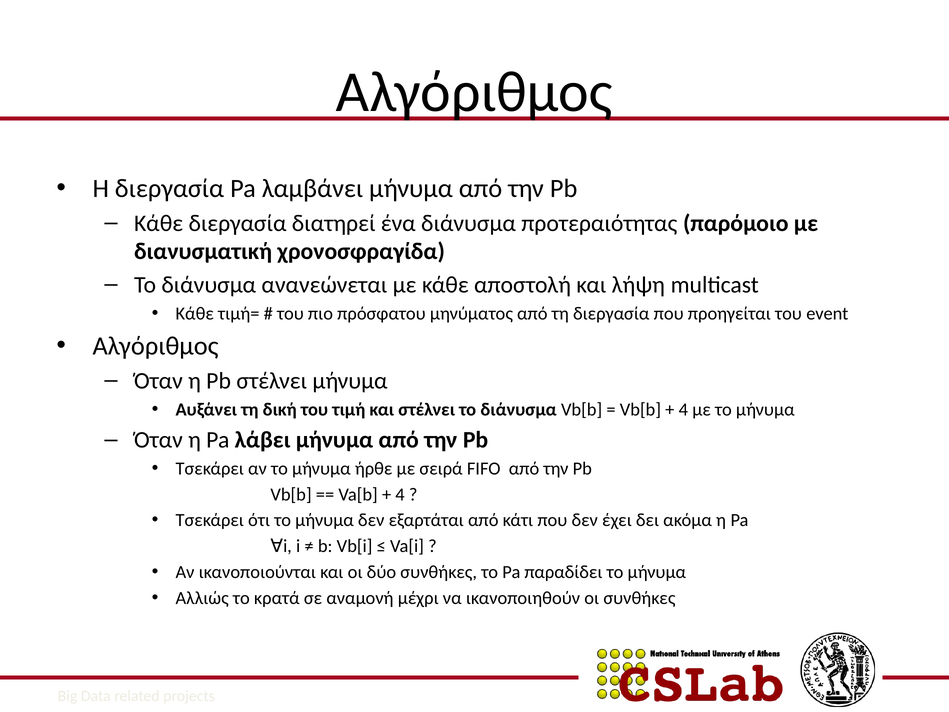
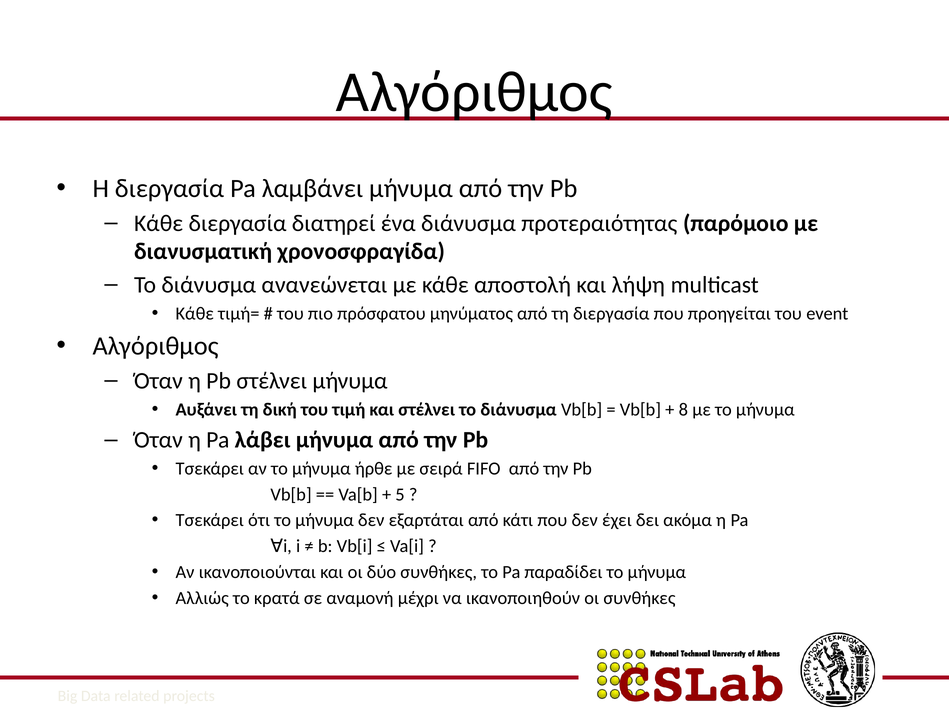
4 at (683, 409): 4 -> 8
4 at (400, 494): 4 -> 5
